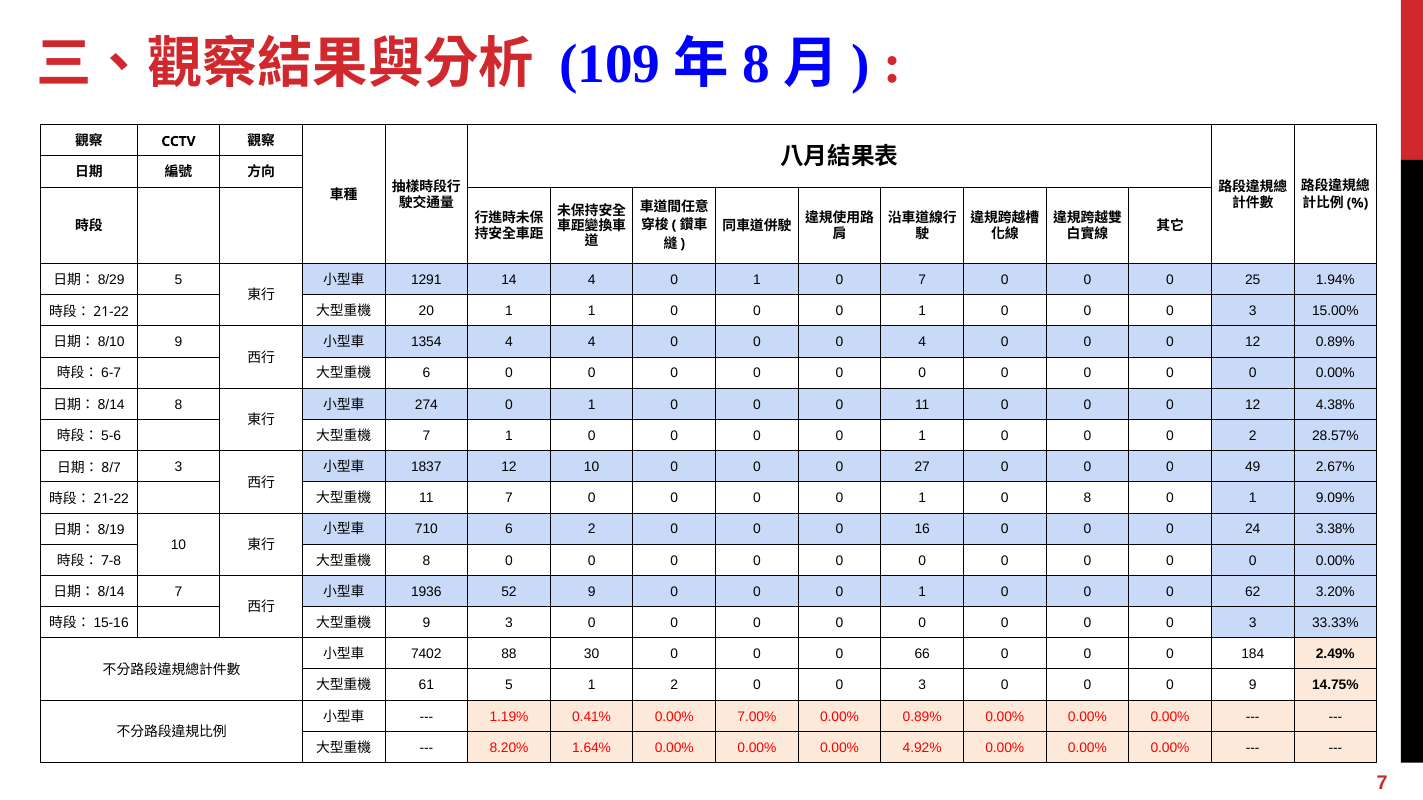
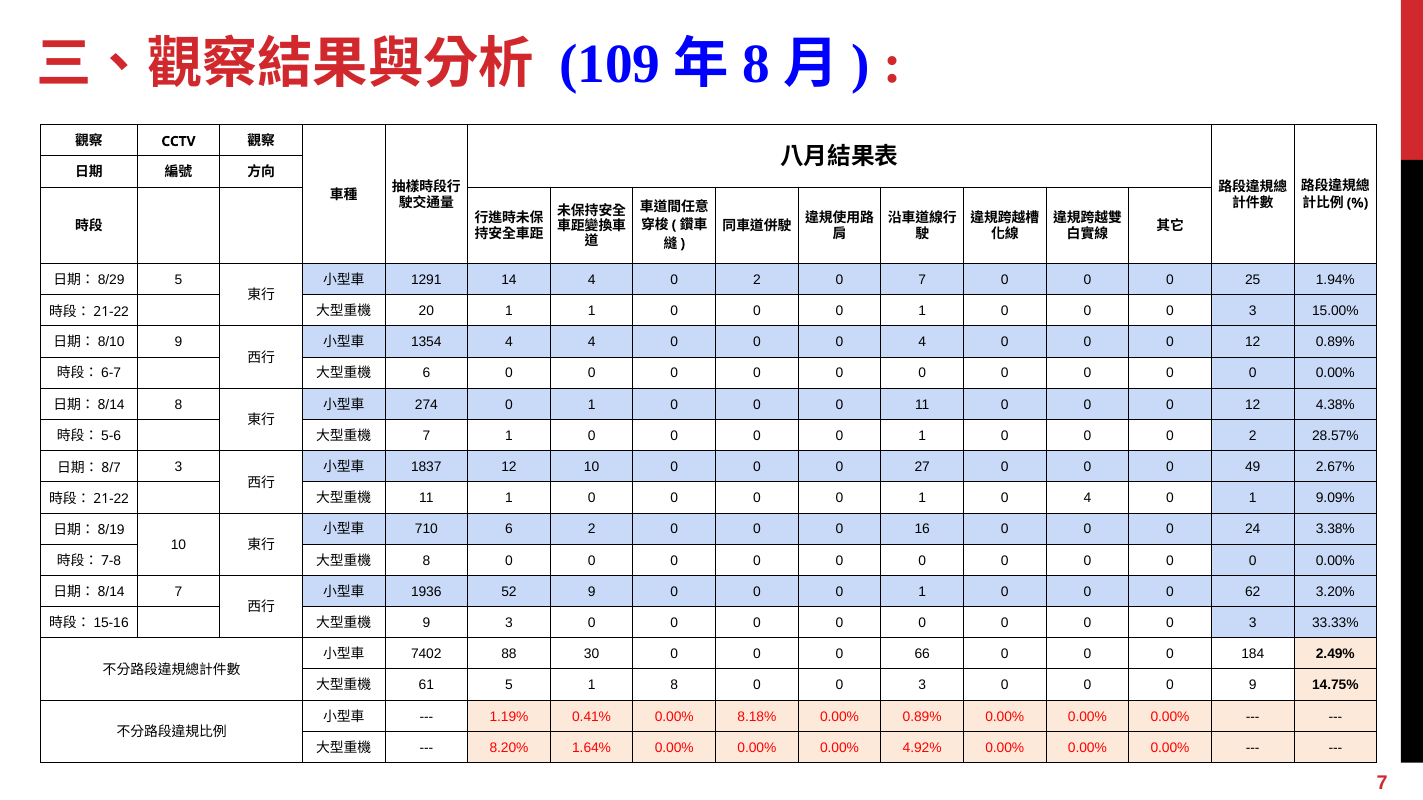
4 0 1: 1 -> 2
11 7: 7 -> 1
1 0 8: 8 -> 4
1 2: 2 -> 8
7.00%: 7.00% -> 8.18%
